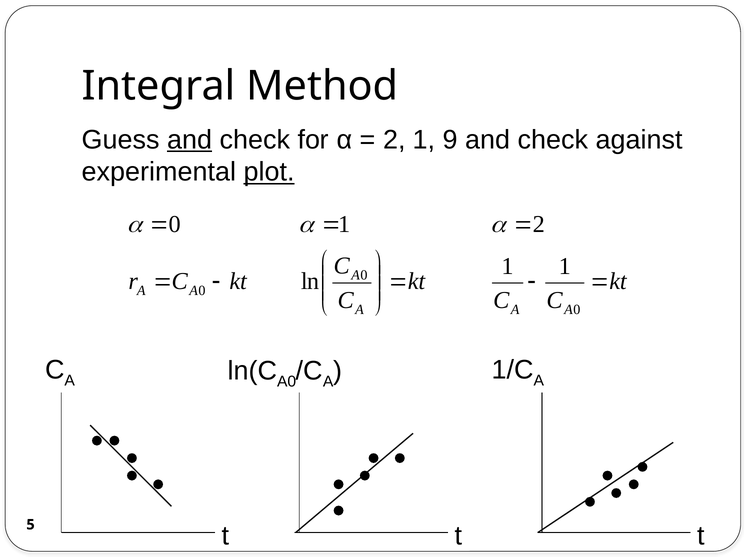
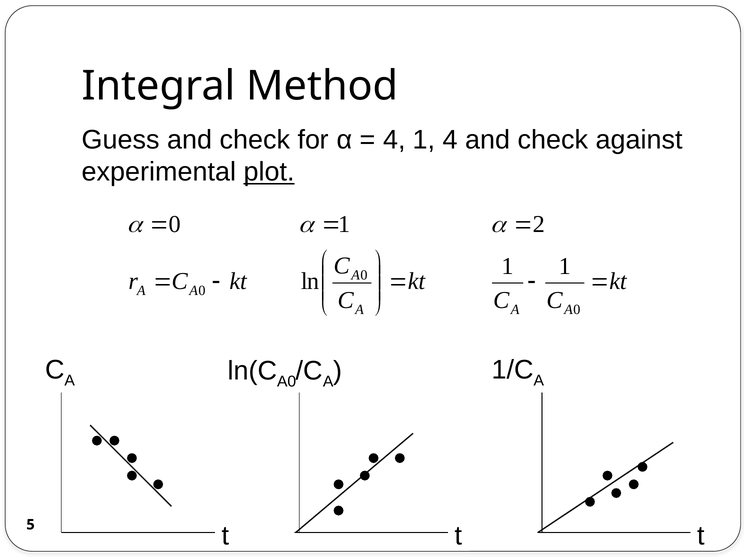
and at (190, 140) underline: present -> none
2 at (394, 140): 2 -> 4
1 9: 9 -> 4
